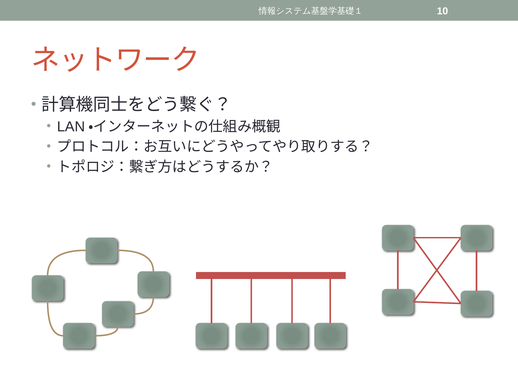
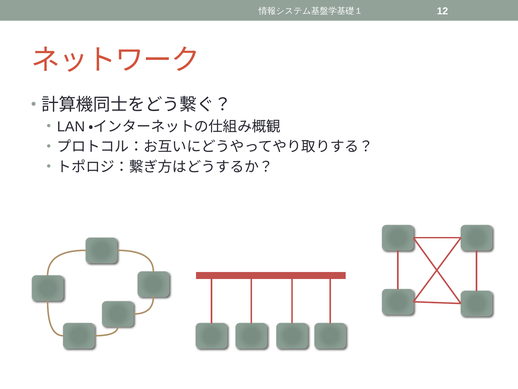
10: 10 -> 12
